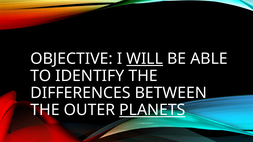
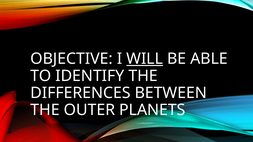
PLANETS underline: present -> none
